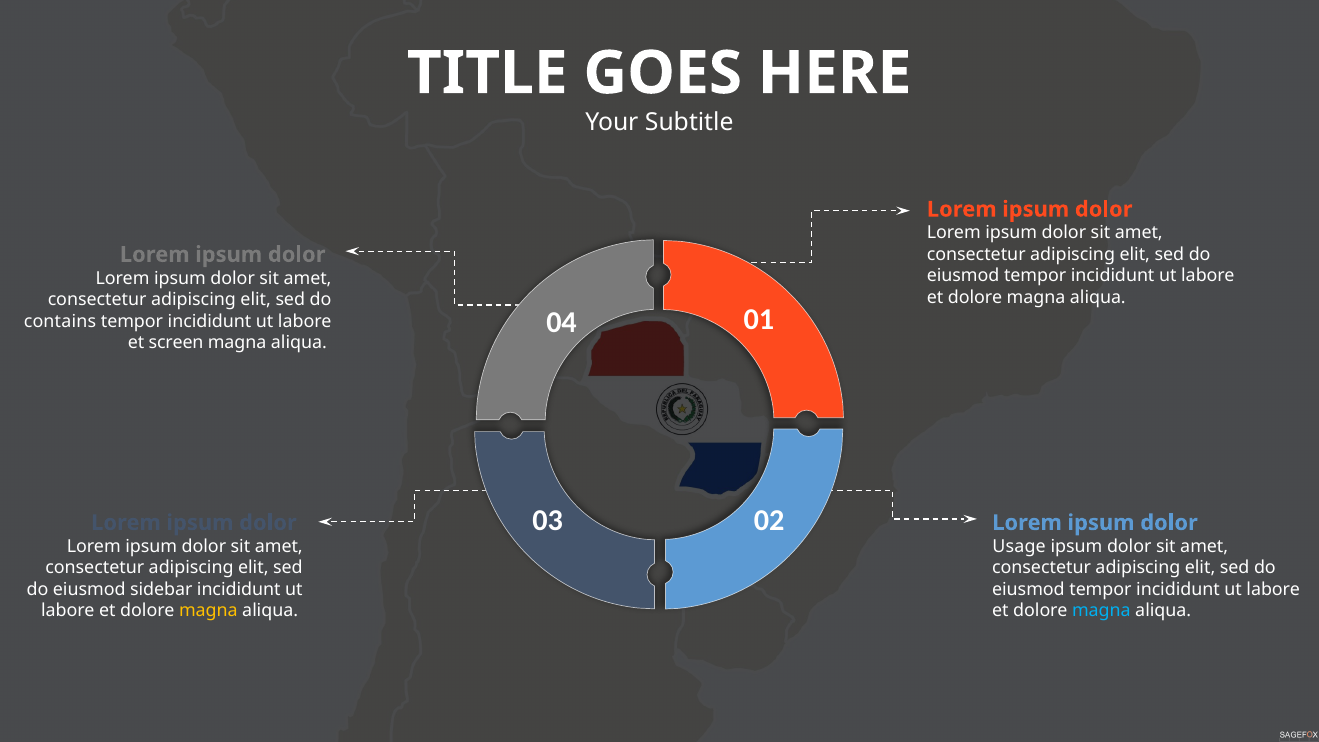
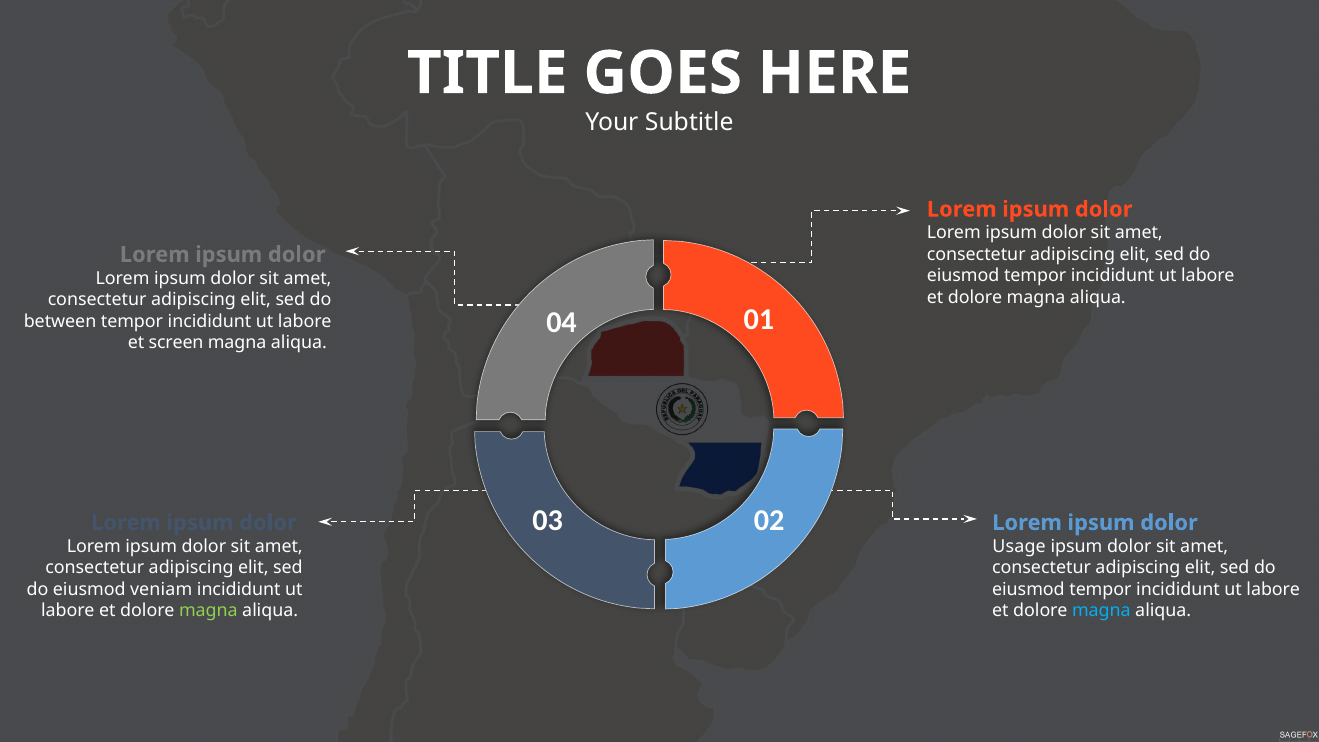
contains: contains -> between
sidebar: sidebar -> veniam
magna at (208, 611) colour: yellow -> light green
